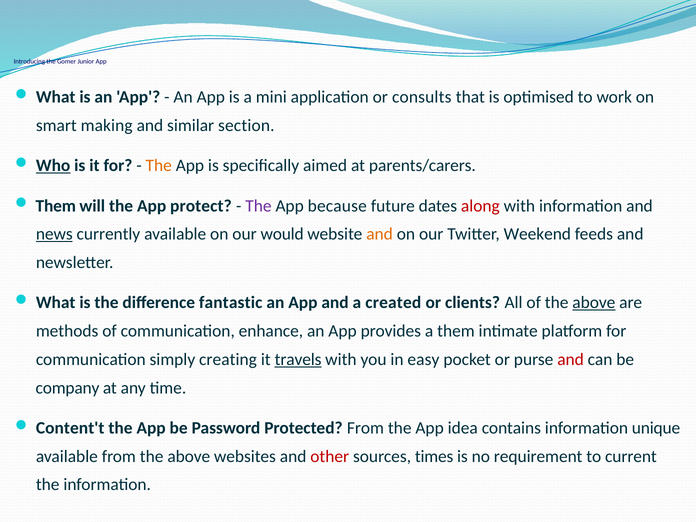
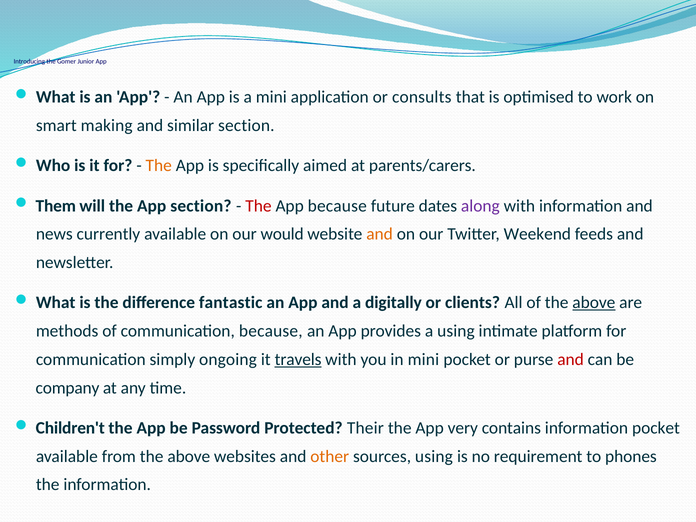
Who underline: present -> none
App protect: protect -> section
The at (258, 206) colour: purple -> red
along colour: red -> purple
news underline: present -> none
created: created -> digitally
communication enhance: enhance -> because
a them: them -> using
creating: creating -> ongoing
in easy: easy -> mini
Content't: Content't -> Children't
Protected From: From -> Their
idea: idea -> very
information unique: unique -> pocket
other colour: red -> orange
sources times: times -> using
current: current -> phones
